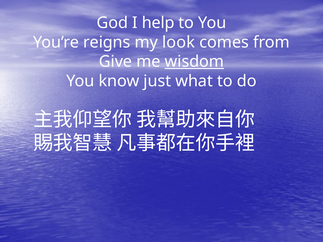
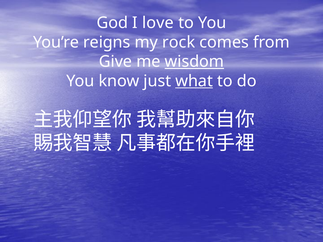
help: help -> love
look: look -> rock
what underline: none -> present
